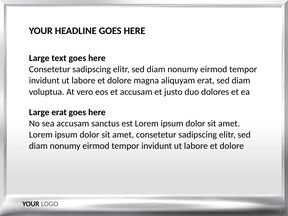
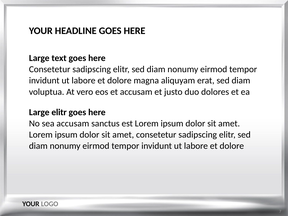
Large erat: erat -> elitr
